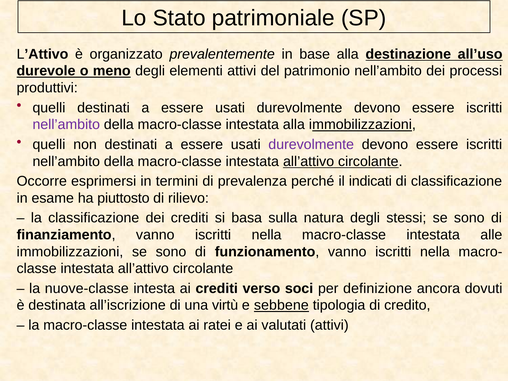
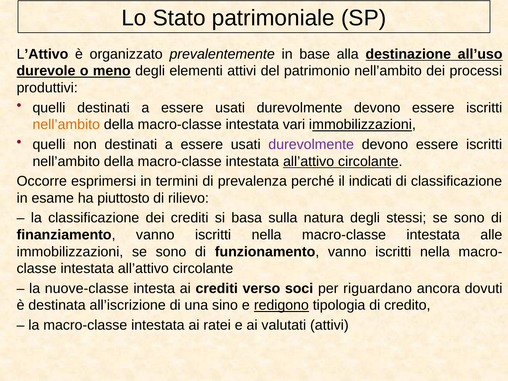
nell’ambito at (66, 125) colour: purple -> orange
intestata alla: alla -> vari
definizione: definizione -> riguardano
virtù: virtù -> sino
sebbene: sebbene -> redigono
